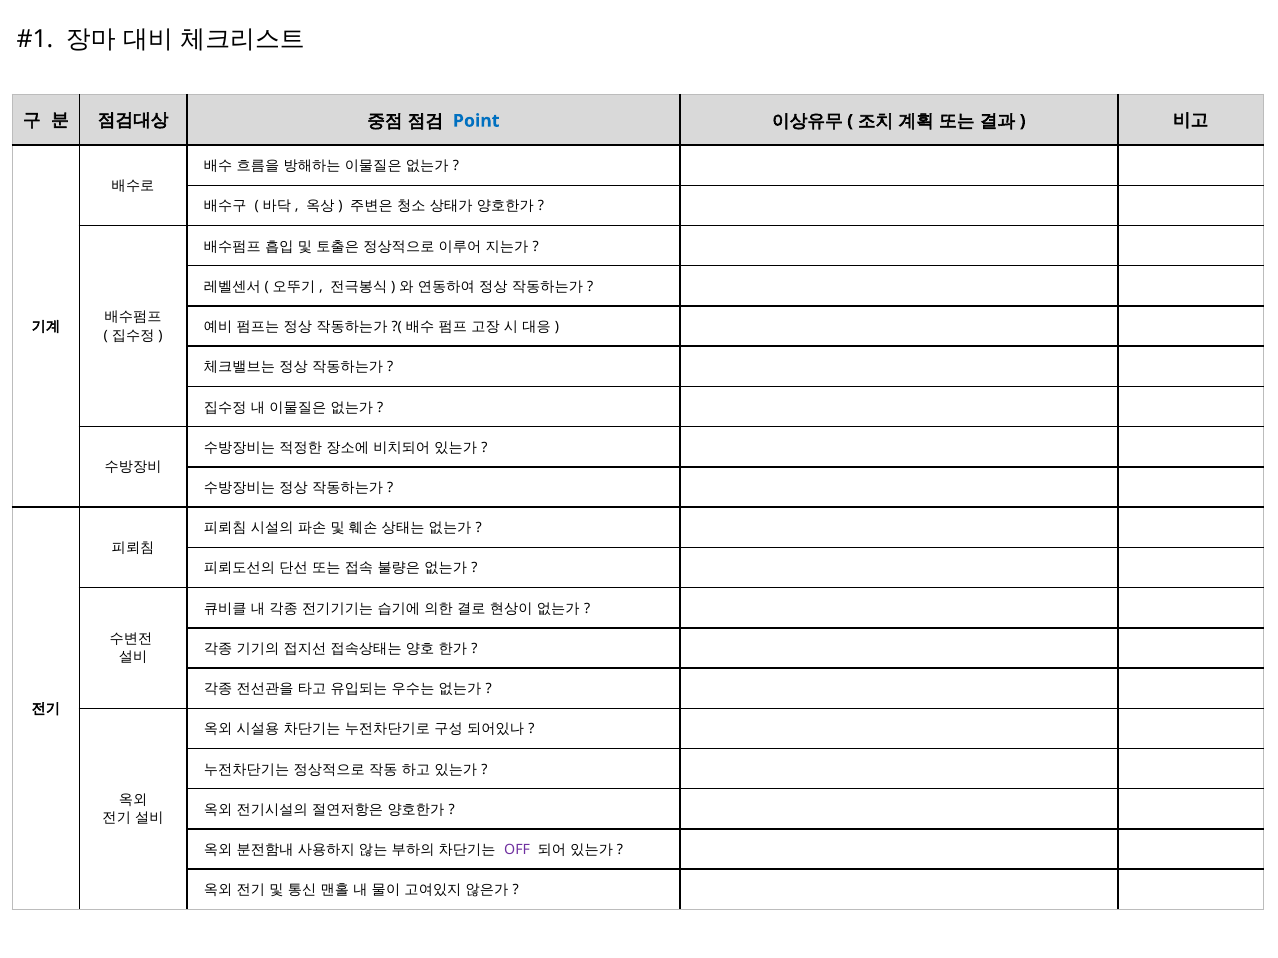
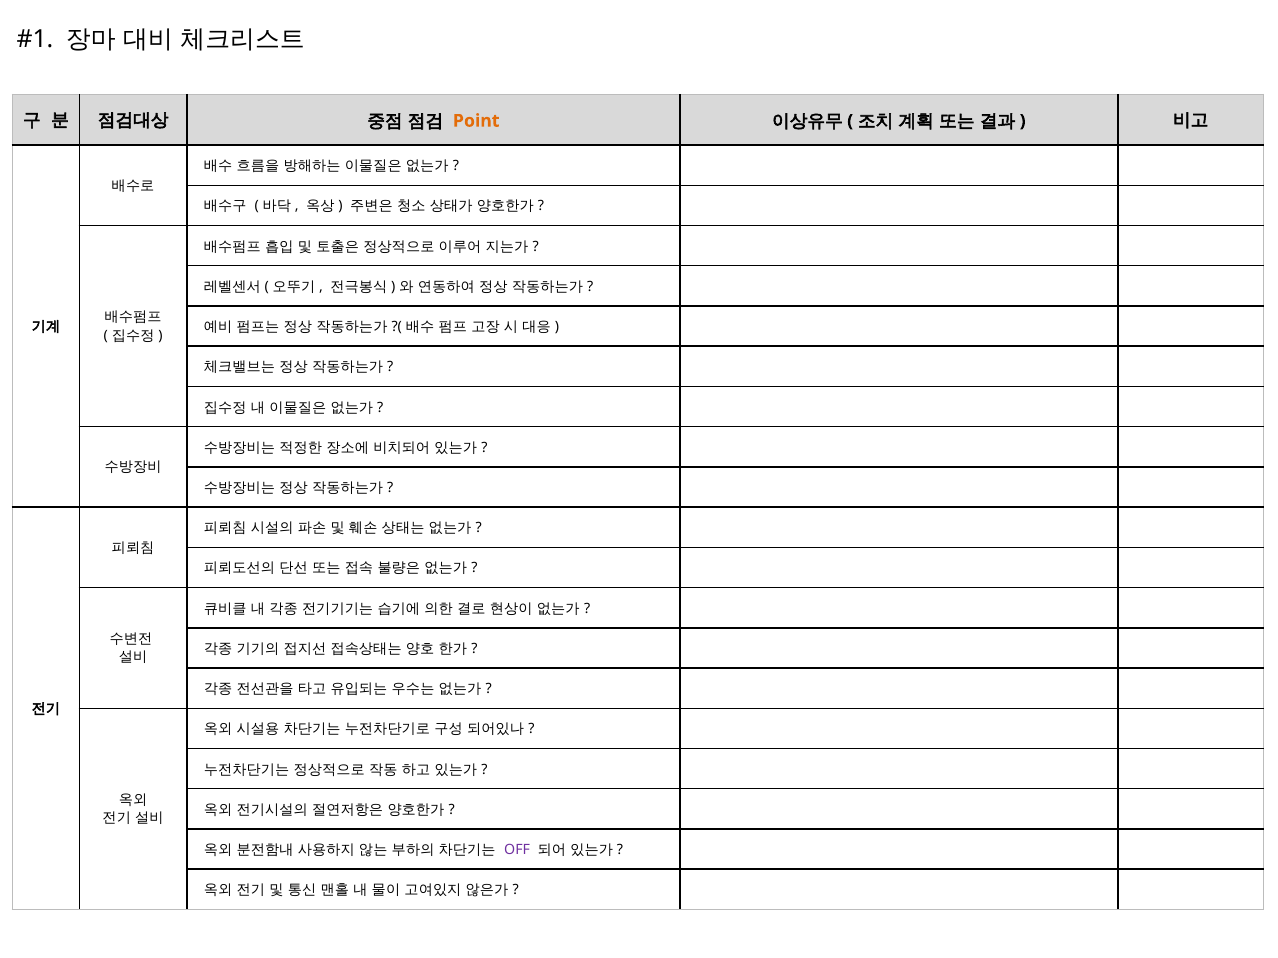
Point colour: blue -> orange
